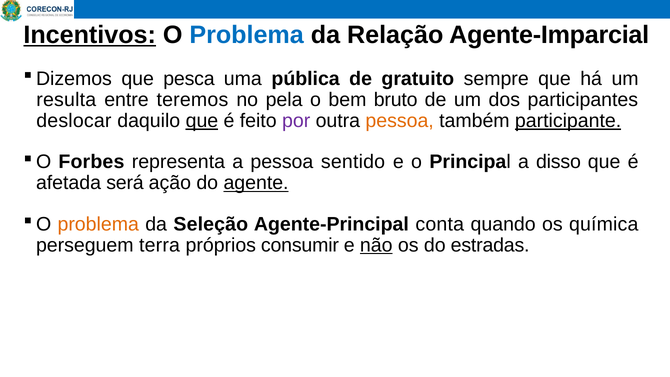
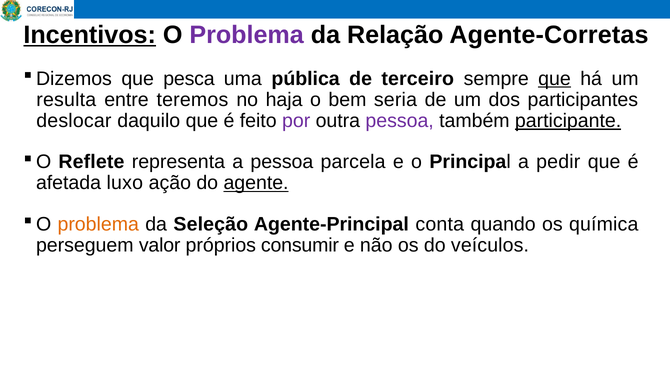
Problema at (247, 35) colour: blue -> purple
Agente-Imparcial: Agente-Imparcial -> Agente-Corretas
gratuito: gratuito -> terceiro
que at (554, 79) underline: none -> present
pela: pela -> haja
bruto: bruto -> seria
que at (202, 121) underline: present -> none
pessoa at (400, 121) colour: orange -> purple
Forbes: Forbes -> Reflete
sentido: sentido -> parcela
disso: disso -> pedir
será: será -> luxo
terra: terra -> valor
não underline: present -> none
estradas: estradas -> veículos
